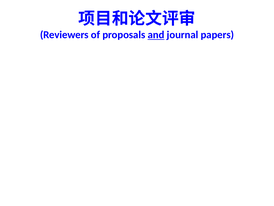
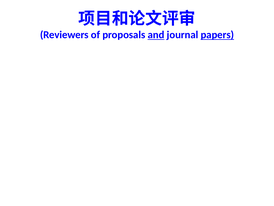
papers underline: none -> present
